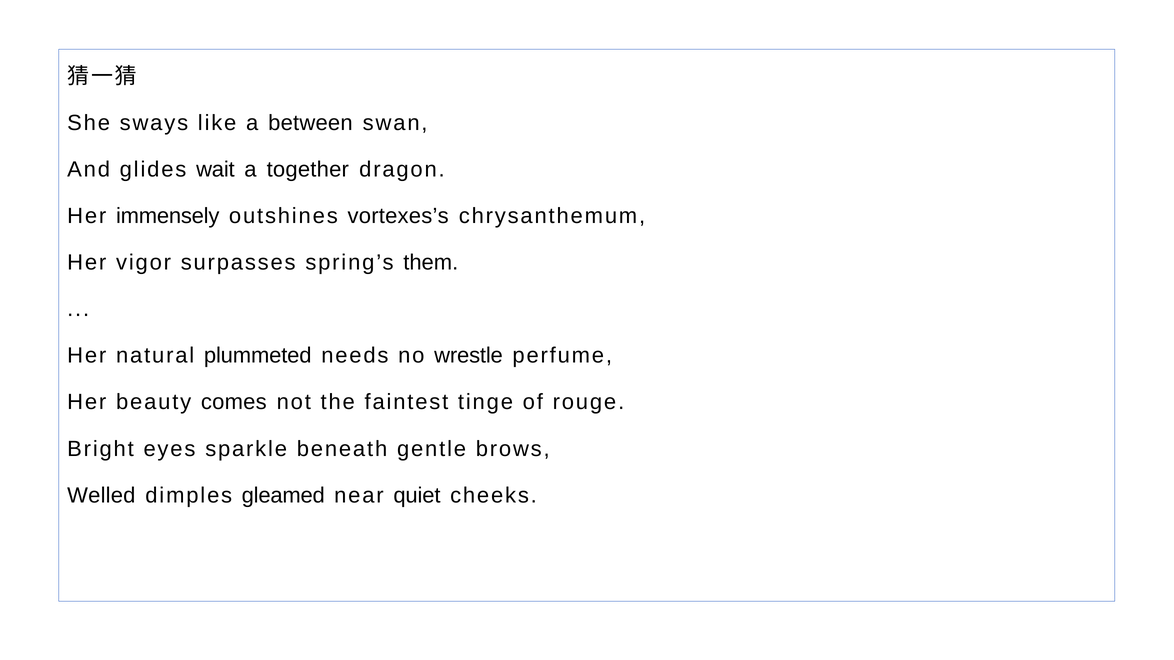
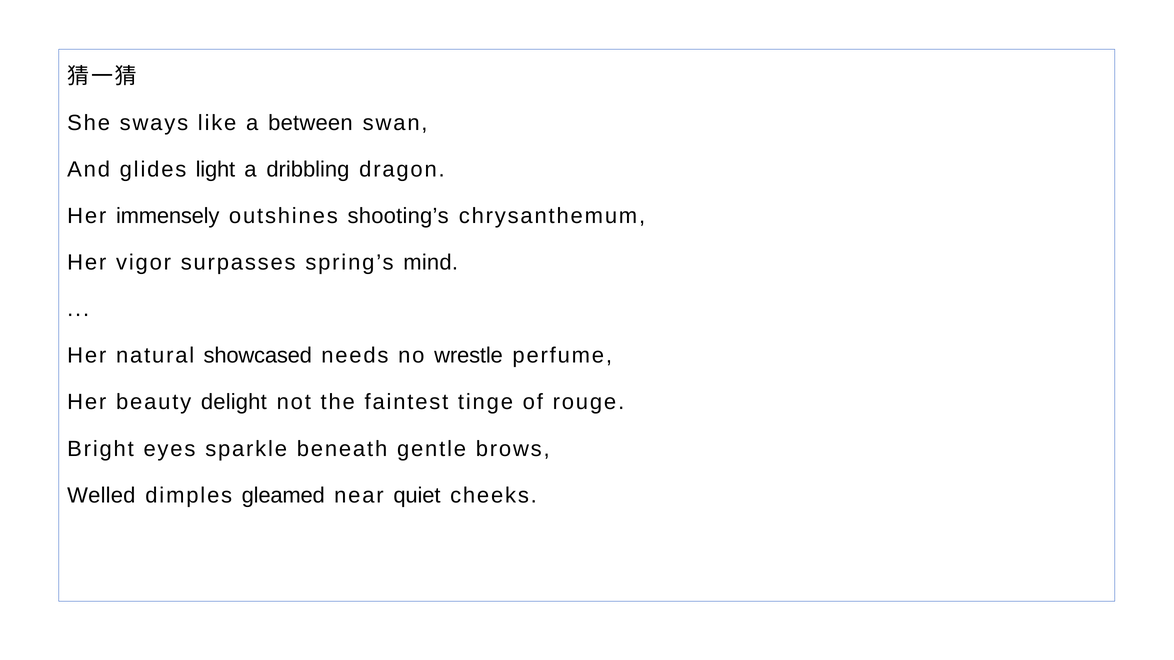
wait: wait -> light
together: together -> dribbling
vortexes’s: vortexes’s -> shooting’s
them: them -> mind
plummeted: plummeted -> showcased
comes: comes -> delight
